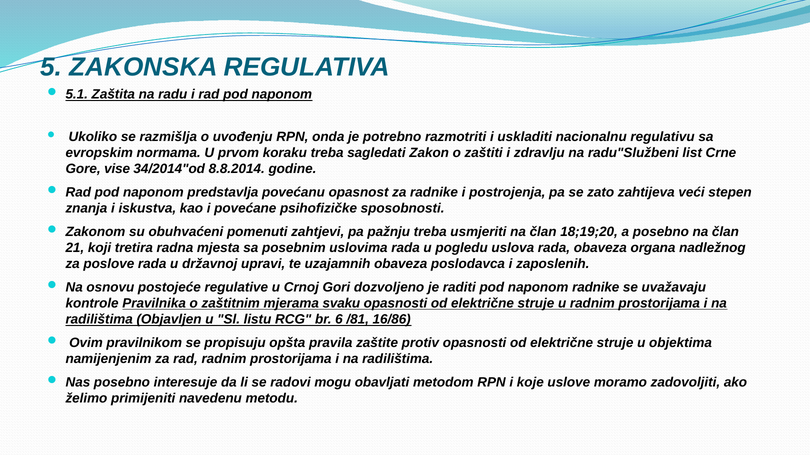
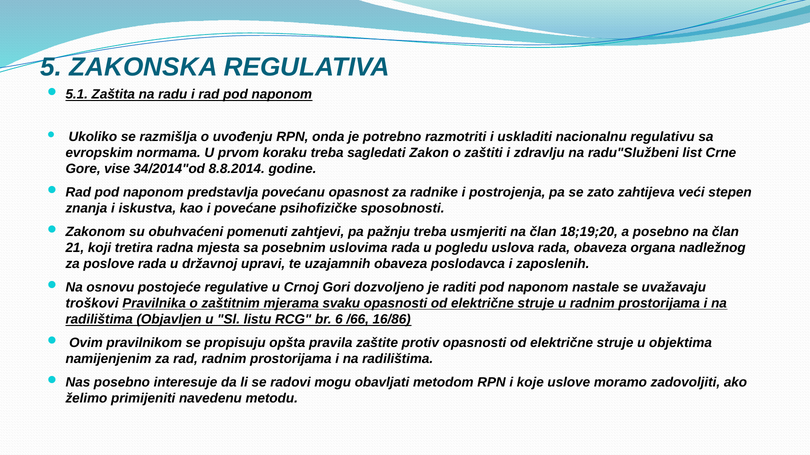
naponom radnike: radnike -> nastale
kontrole: kontrole -> troškovi
/81: /81 -> /66
